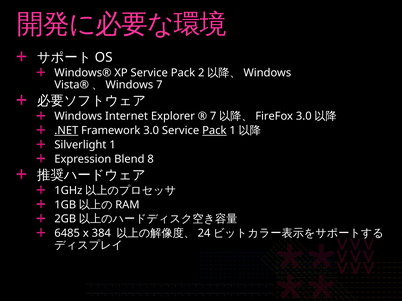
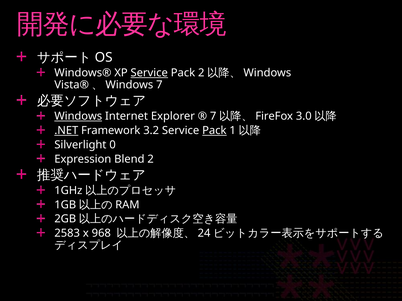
Service at (149, 73) underline: none -> present
Windows underline: none -> present
3.0: 3.0 -> 3.2
1: 1 -> 0
8: 8 -> 2
6485: 6485 -> 2583
384: 384 -> 968
